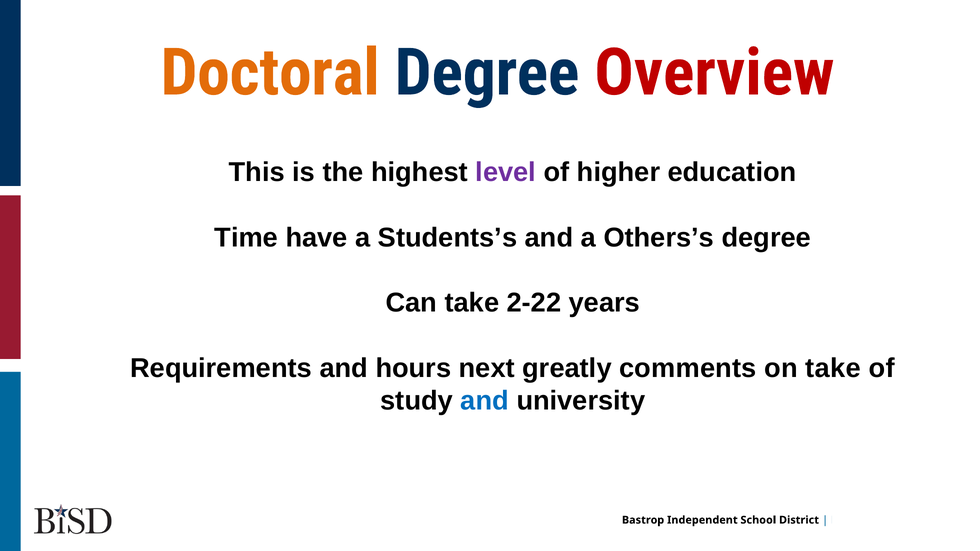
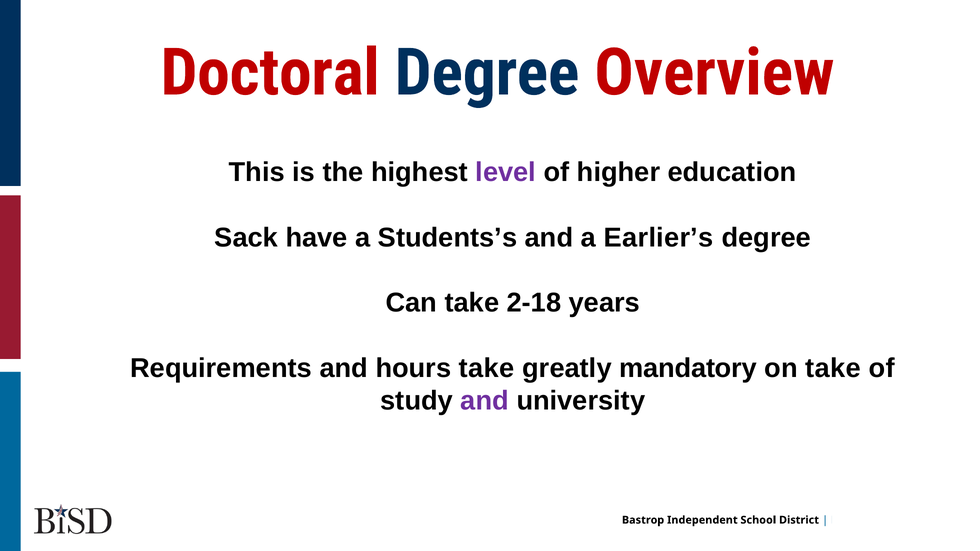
Doctoral colour: orange -> red
Time: Time -> Sack
Others’s: Others’s -> Earlier’s
2-22: 2-22 -> 2-18
hours next: next -> take
comments: comments -> mandatory
and at (485, 401) colour: blue -> purple
